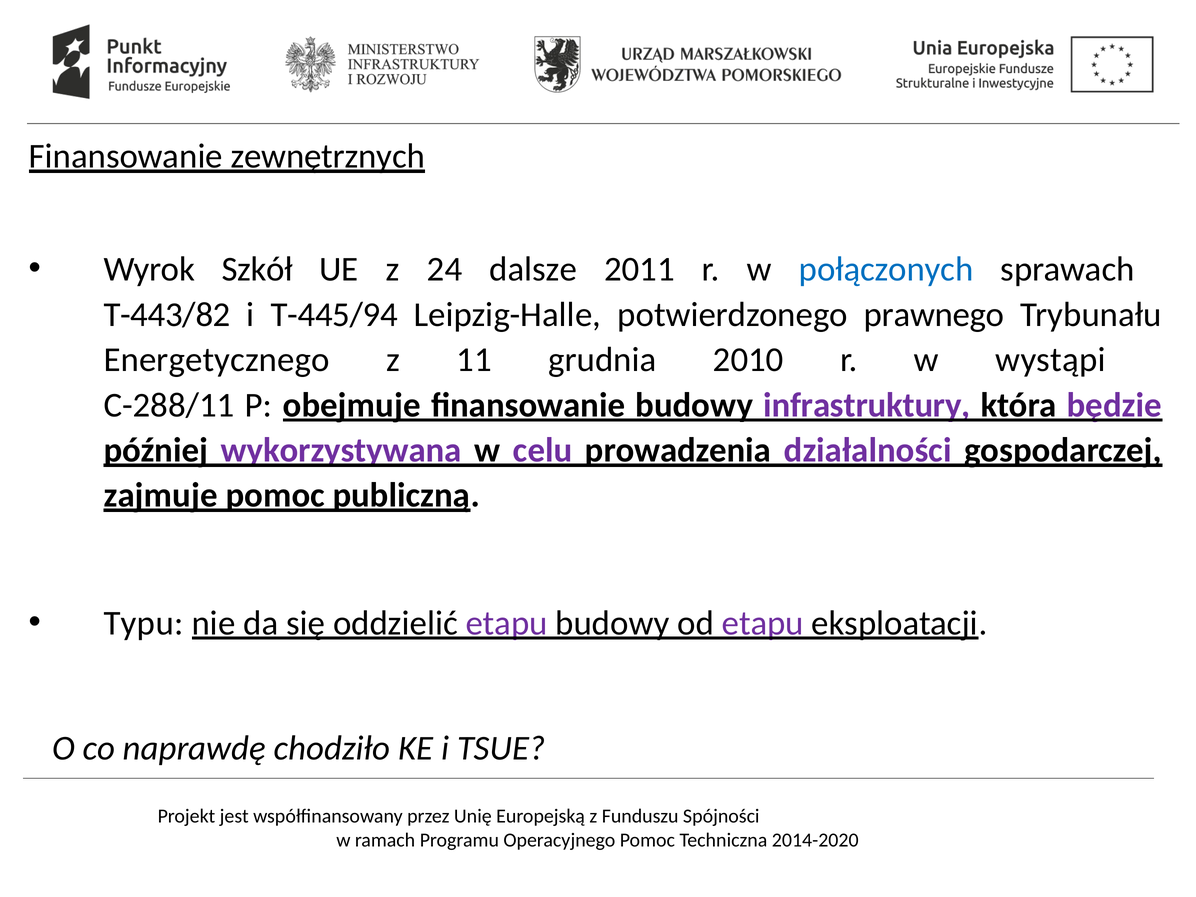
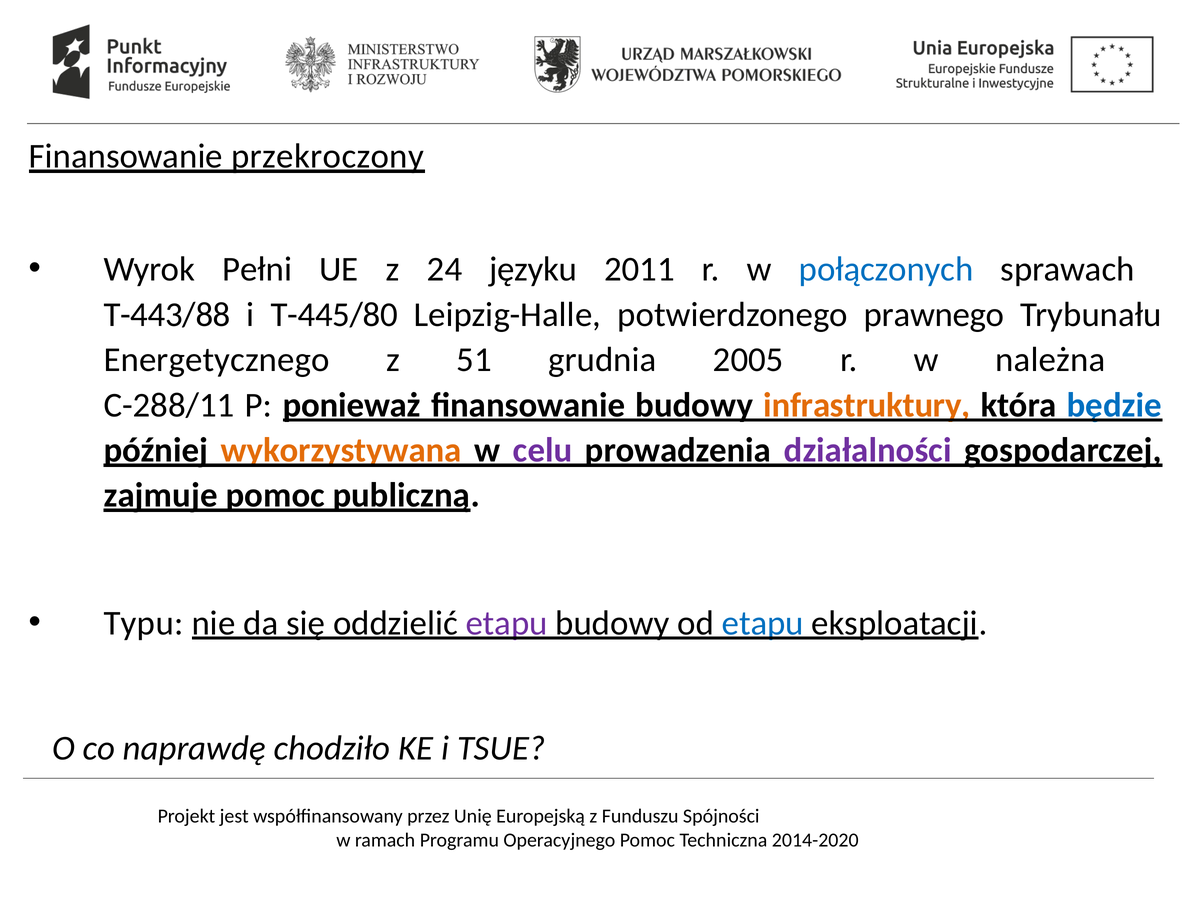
zewnętrznych: zewnętrznych -> przekroczony
Szkół: Szkół -> Pełni
dalsze: dalsze -> języku
T-443/82: T-443/82 -> T-443/88
T-445/94: T-445/94 -> T-445/80
11: 11 -> 51
2010: 2010 -> 2005
wystąpi: wystąpi -> należna
obejmuje: obejmuje -> ponieważ
infrastruktury colour: purple -> orange
będzie colour: purple -> blue
wykorzystywana colour: purple -> orange
etapu at (763, 623) colour: purple -> blue
